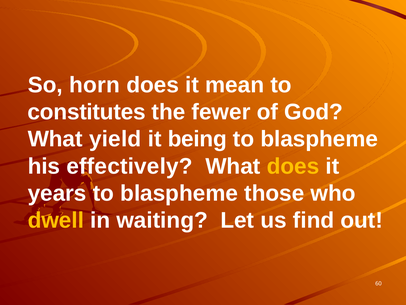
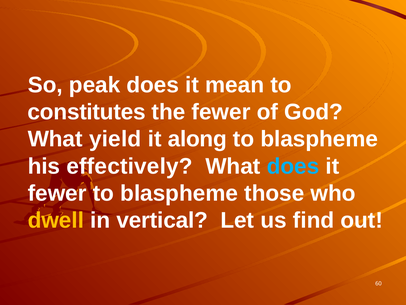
horn: horn -> peak
being: being -> along
does at (293, 166) colour: yellow -> light blue
years at (57, 193): years -> fewer
waiting: waiting -> vertical
